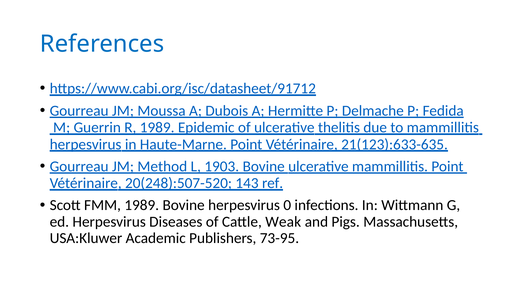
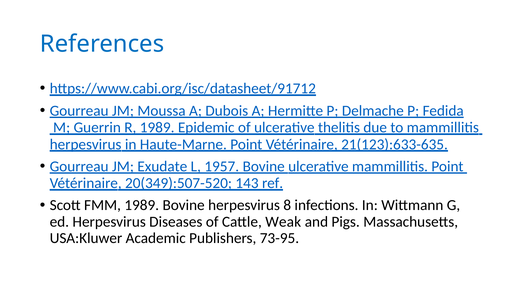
Method: Method -> Exudate
1903: 1903 -> 1957
20(248):507-520: 20(248):507-520 -> 20(349):507-520
0: 0 -> 8
